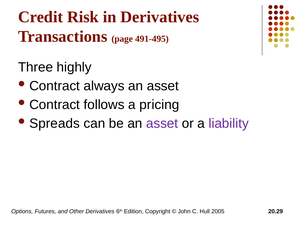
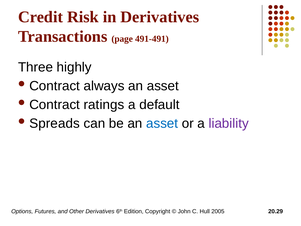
491-495: 491-495 -> 491-491
follows: follows -> ratings
pricing: pricing -> default
asset at (162, 123) colour: purple -> blue
